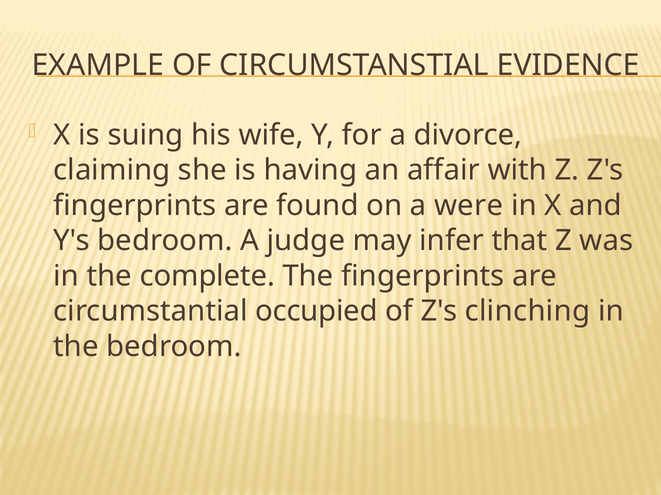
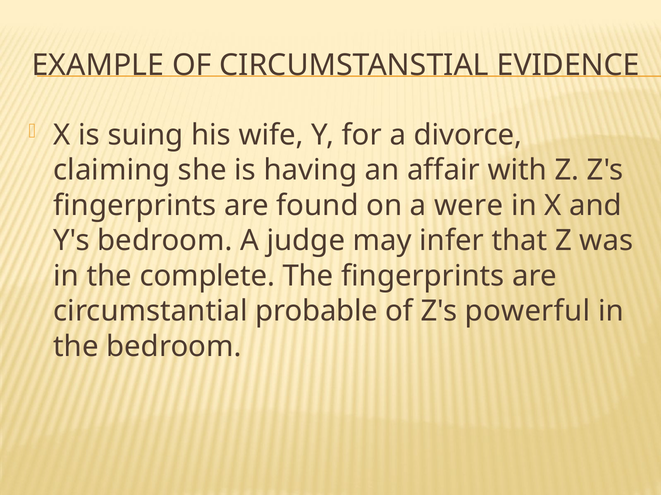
occupied: occupied -> probable
clinching: clinching -> powerful
